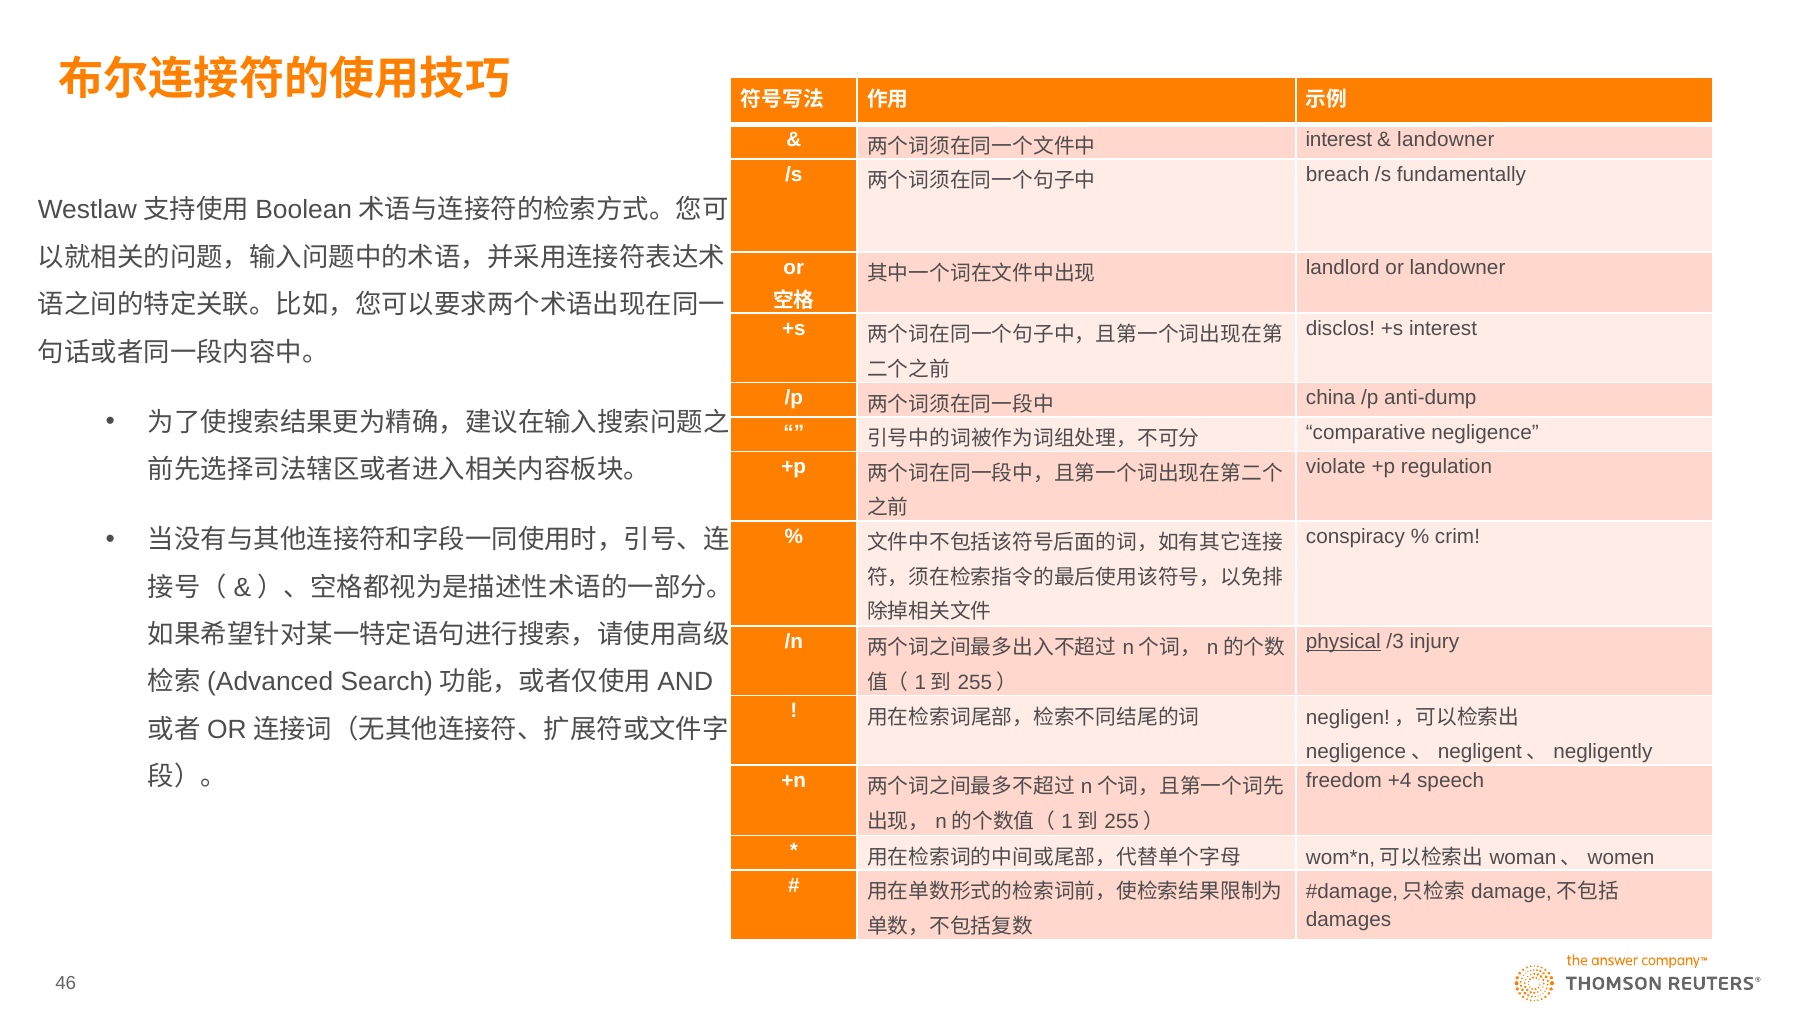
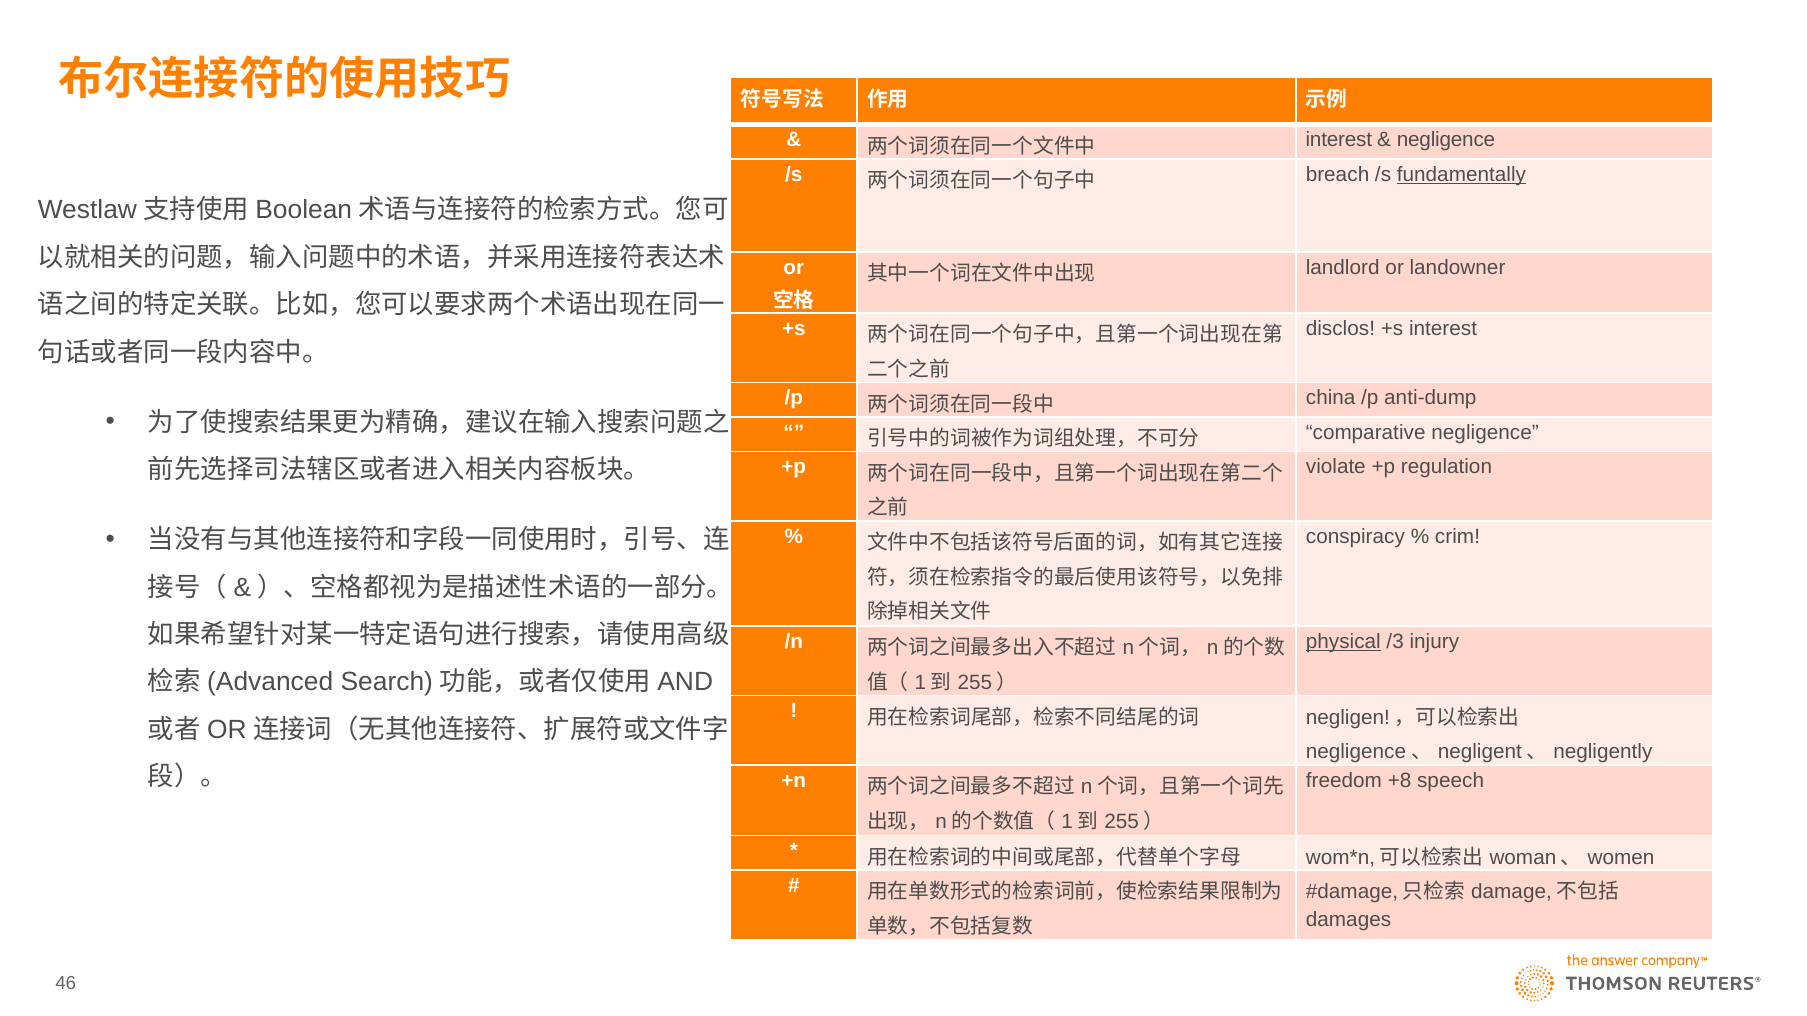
landowner at (1446, 140): landowner -> negligence
fundamentally underline: none -> present
+4: +4 -> +8
